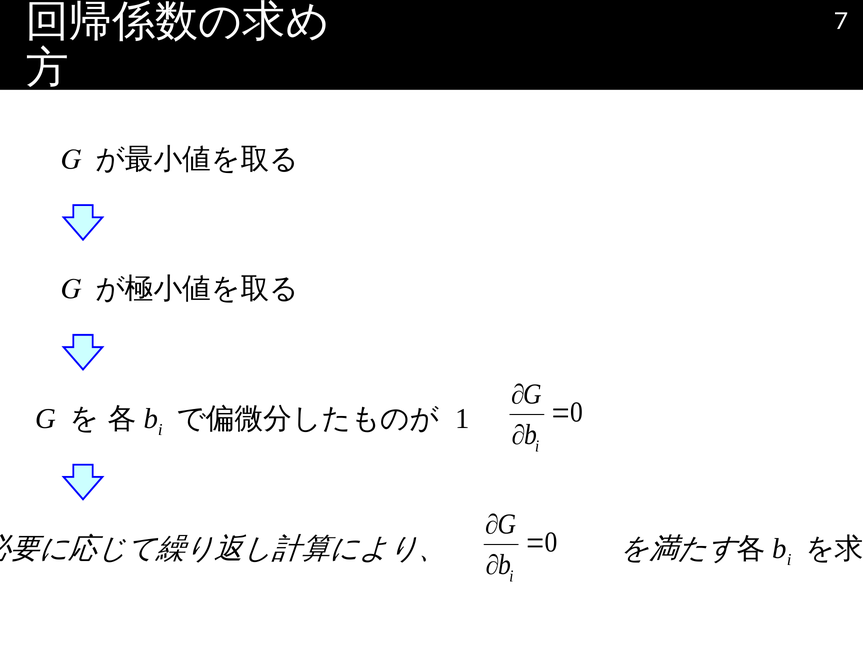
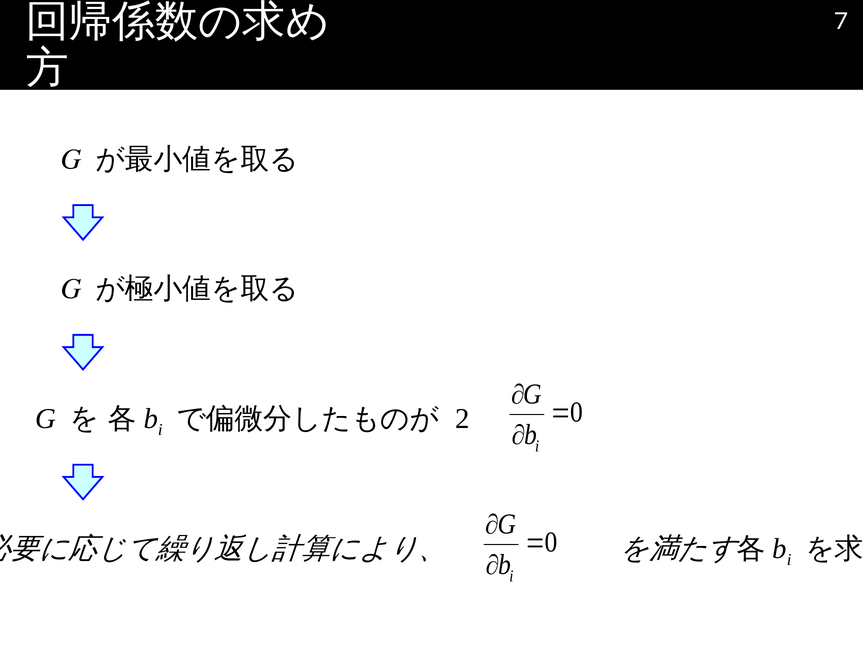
1: 1 -> 2
